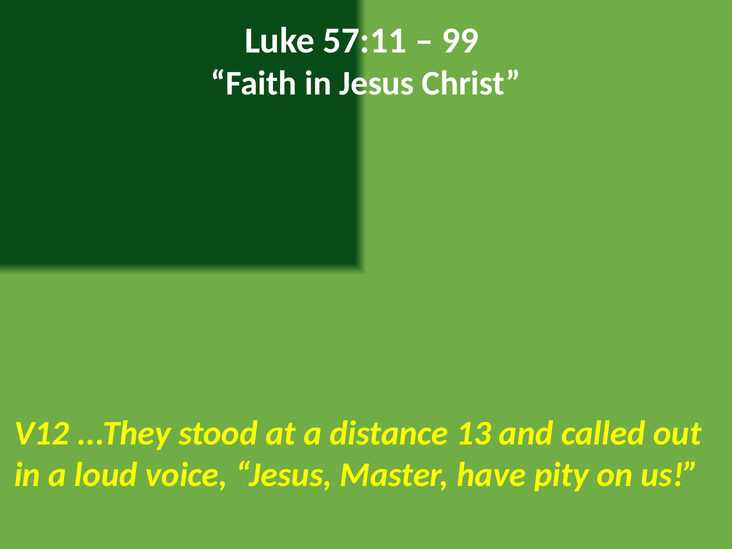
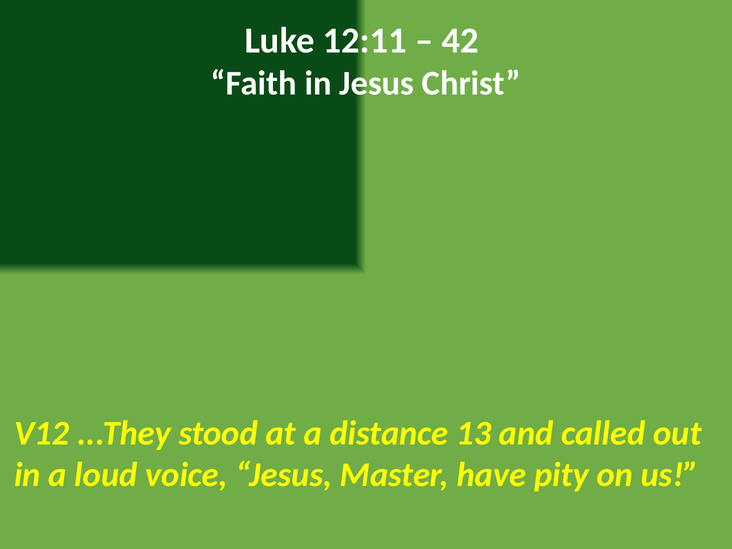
57:11: 57:11 -> 12:11
99: 99 -> 42
